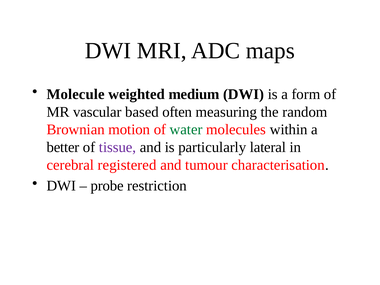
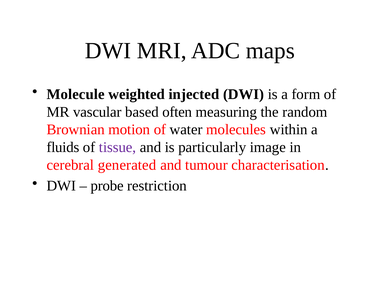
medium: medium -> injected
water colour: green -> black
better: better -> fluids
lateral: lateral -> image
registered: registered -> generated
